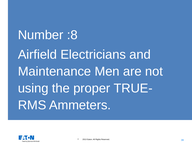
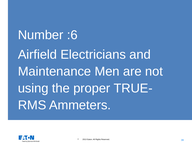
:8: :8 -> :6
